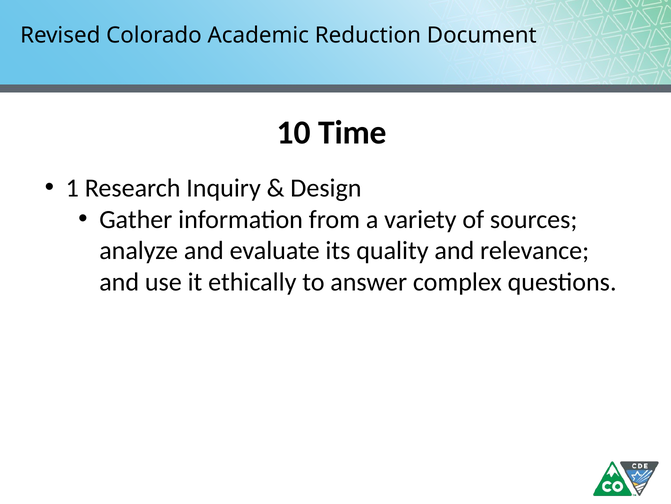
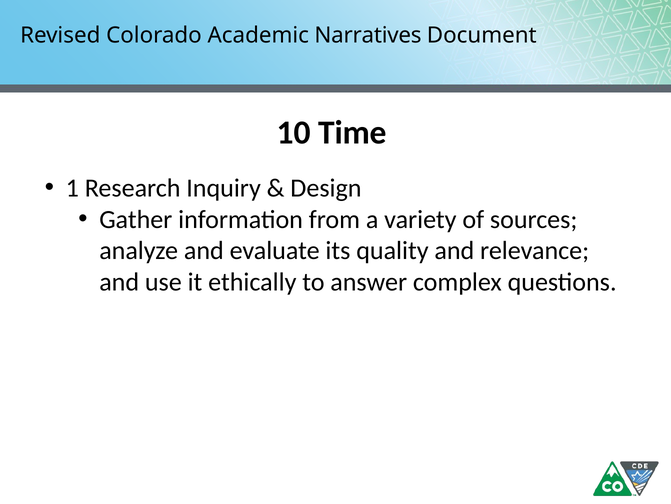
Reduction: Reduction -> Narratives
